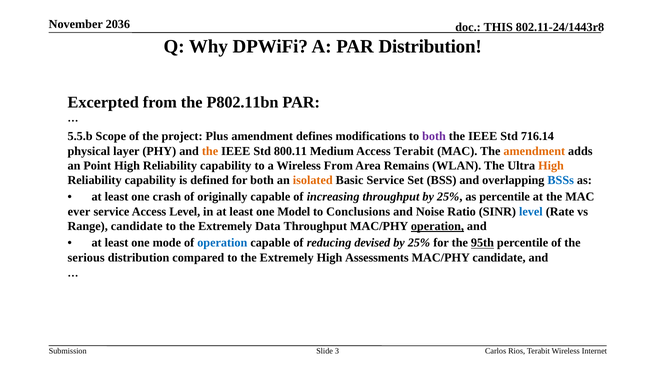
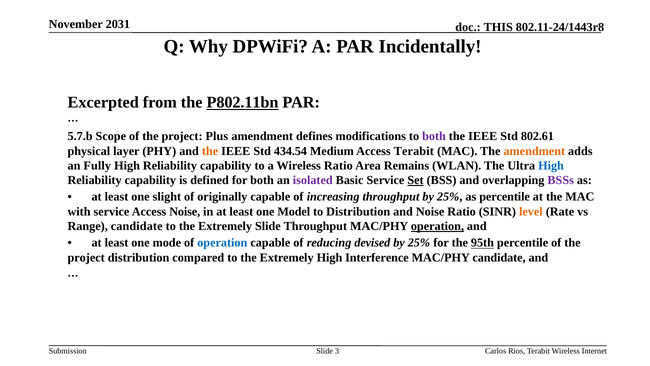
2036: 2036 -> 2031
PAR Distribution: Distribution -> Incidentally
P802.11bn underline: none -> present
5.5.b: 5.5.b -> 5.7.b
716.14: 716.14 -> 802.61
800.11: 800.11 -> 434.54
Point: Point -> Fully
Wireless From: From -> Ratio
High at (551, 165) colour: orange -> blue
isolated colour: orange -> purple
Set underline: none -> present
BSSs colour: blue -> purple
crash: crash -> slight
ever: ever -> with
Access Level: Level -> Noise
to Conclusions: Conclusions -> Distribution
level at (531, 211) colour: blue -> orange
Extremely Data: Data -> Slide
serious at (86, 257): serious -> project
Assessments: Assessments -> Interference
